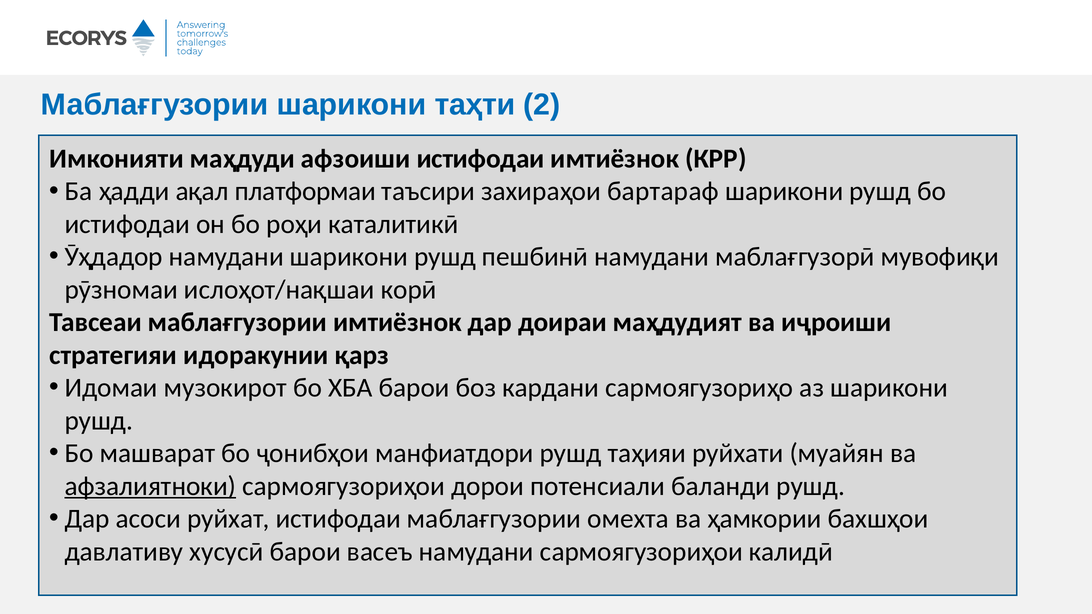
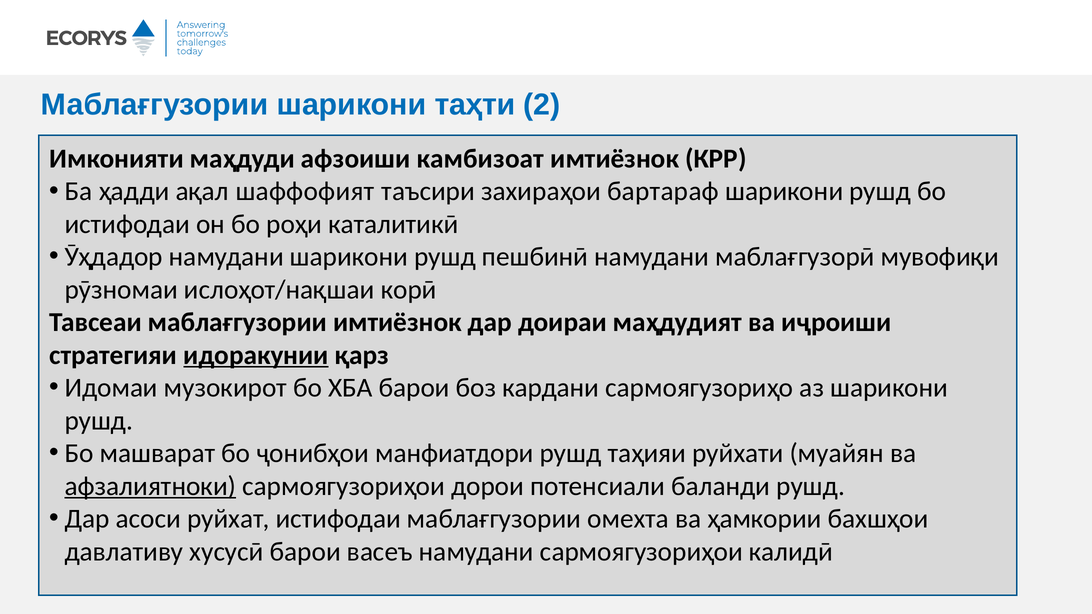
афзоиши истифодаи: истифодаи -> камбизоат
платформаи: платформаи -> шаффофият
идоракунии underline: none -> present
